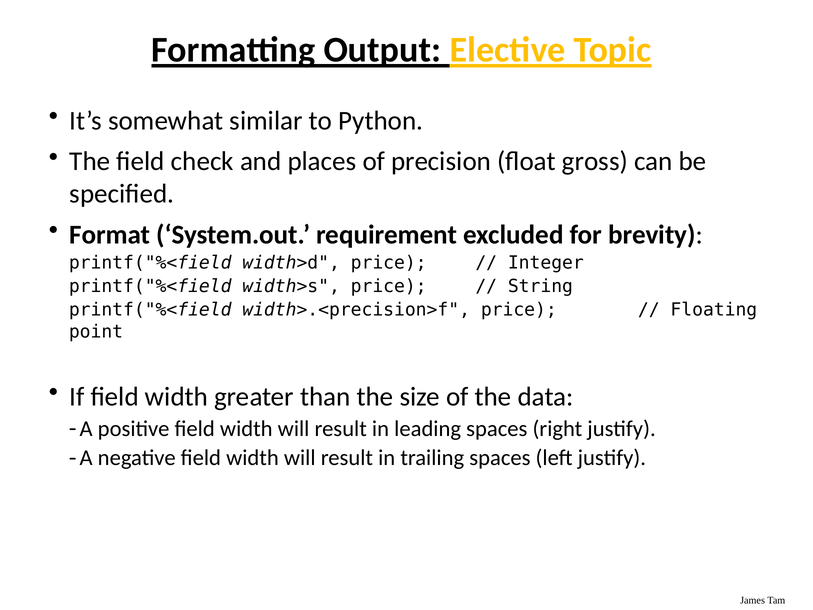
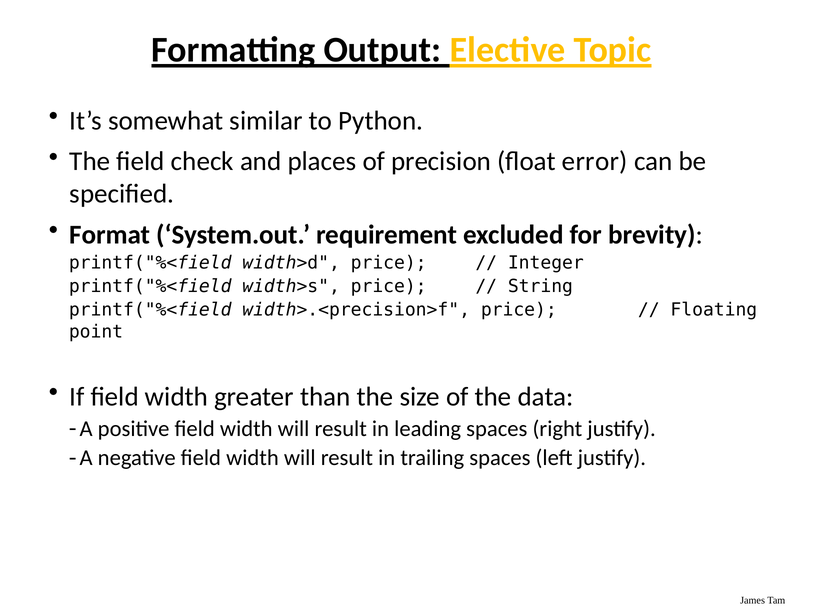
gross: gross -> error
